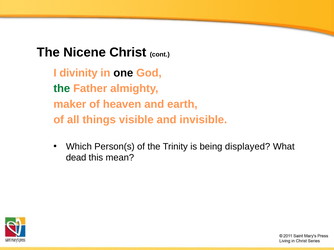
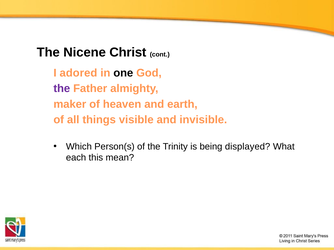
divinity: divinity -> adored
the at (62, 89) colour: green -> purple
dead: dead -> each
